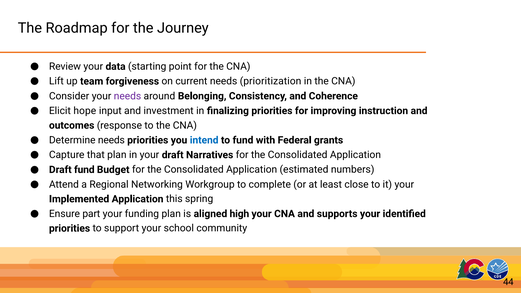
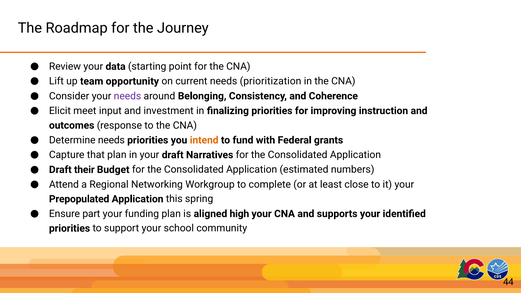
forgiveness: forgiveness -> opportunity
hope: hope -> meet
intend colour: blue -> orange
Draft fund: fund -> their
Implemented: Implemented -> Prepopulated
